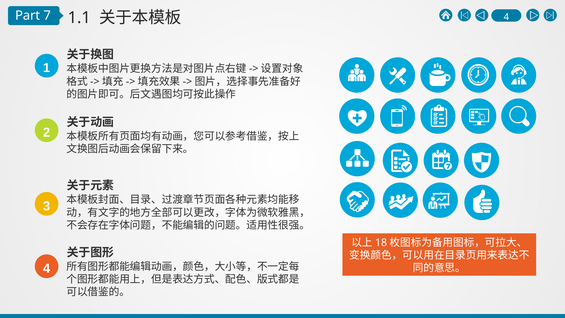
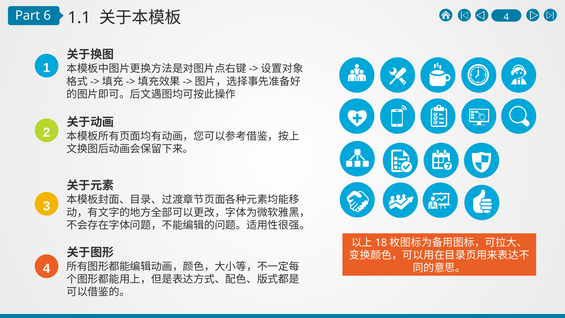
7: 7 -> 6
